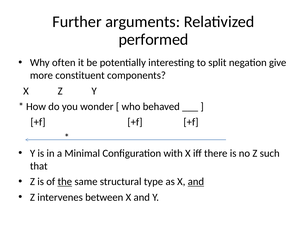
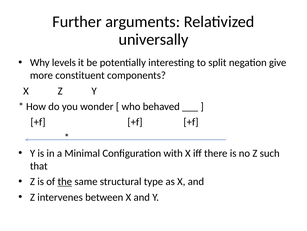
performed: performed -> universally
often: often -> levels
and at (196, 181) underline: present -> none
